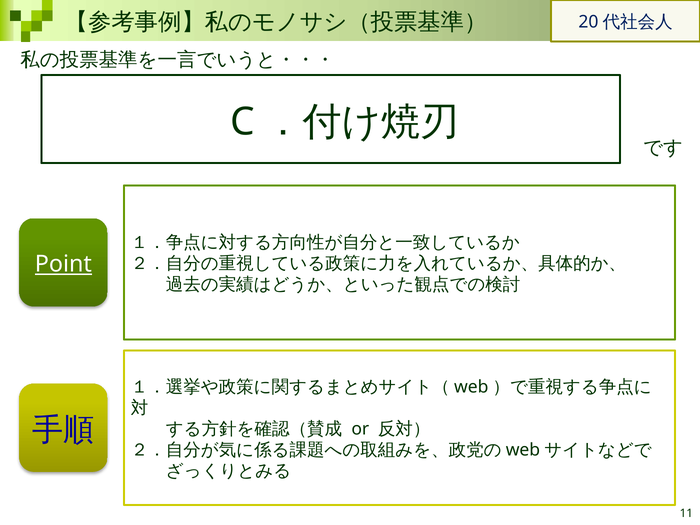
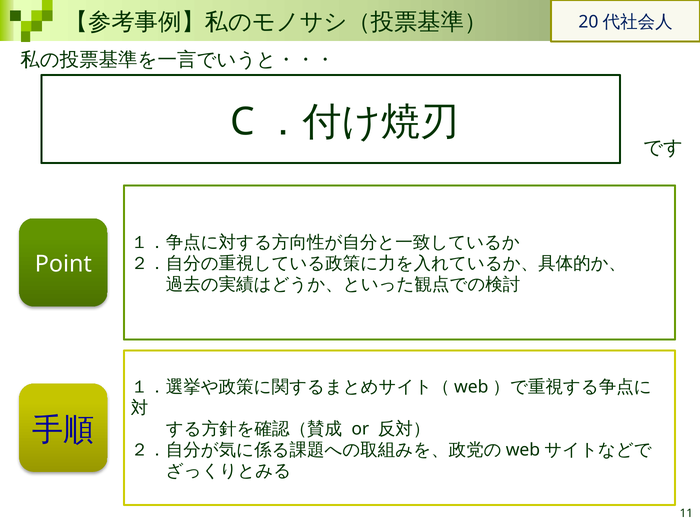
Point underline: present -> none
